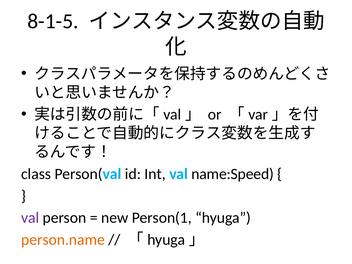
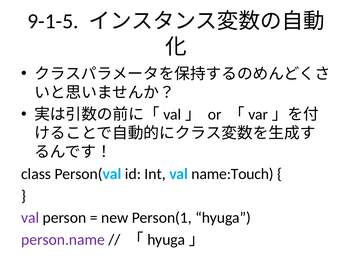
8-1-5: 8-1-5 -> 9-1-5
name:Speed: name:Speed -> name:Touch
person.name colour: orange -> purple
